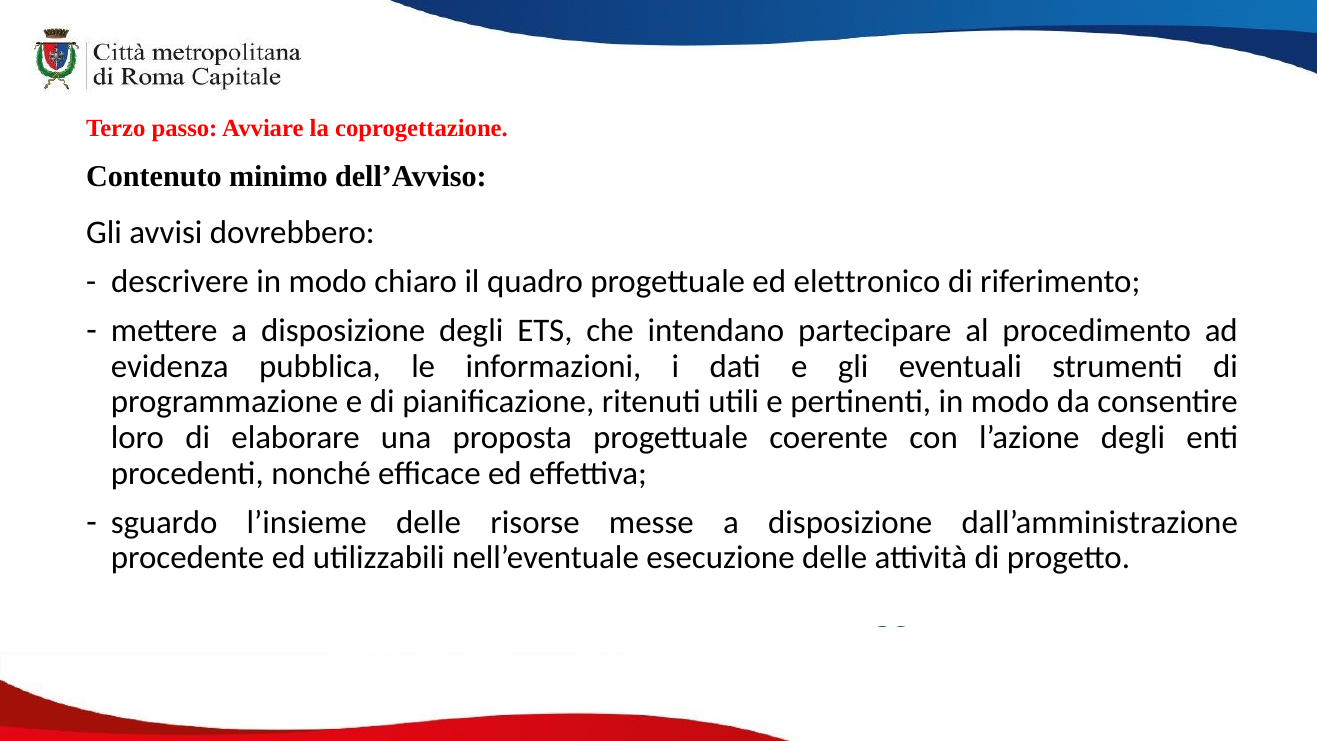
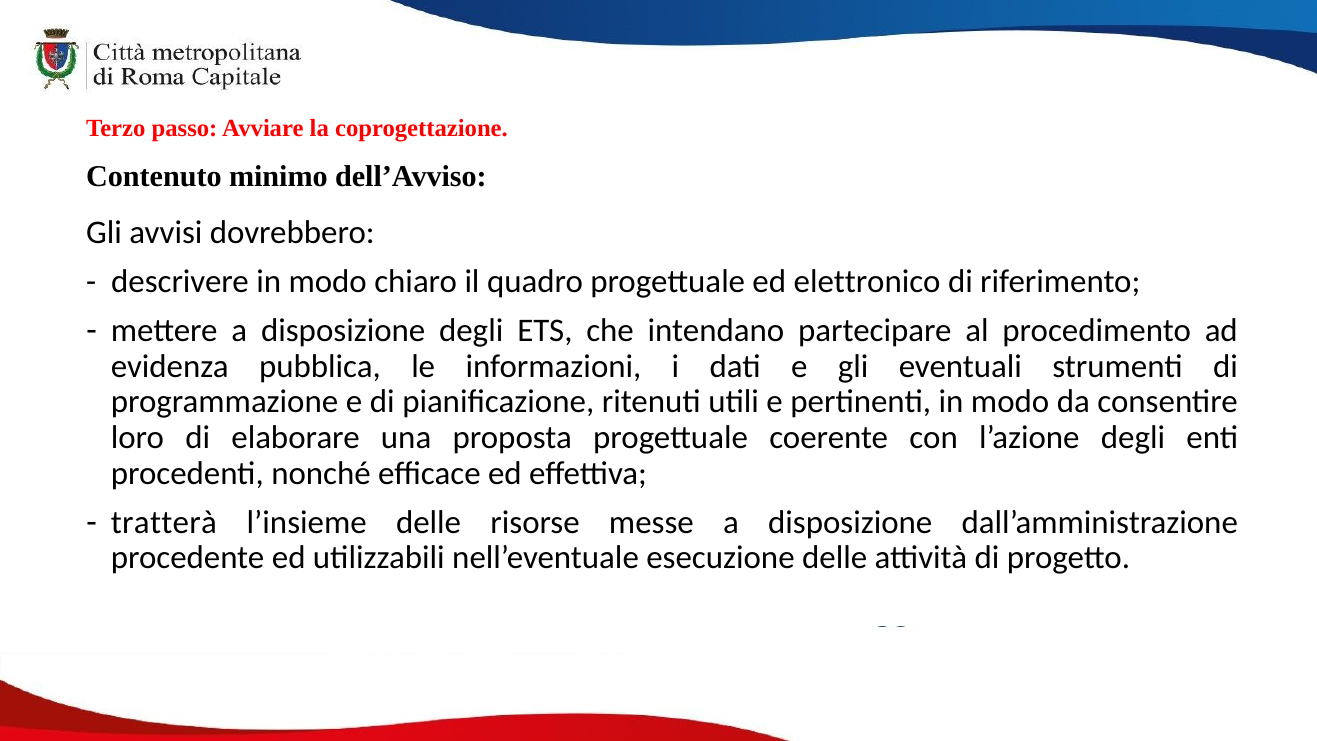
sguardo: sguardo -> tratterà
